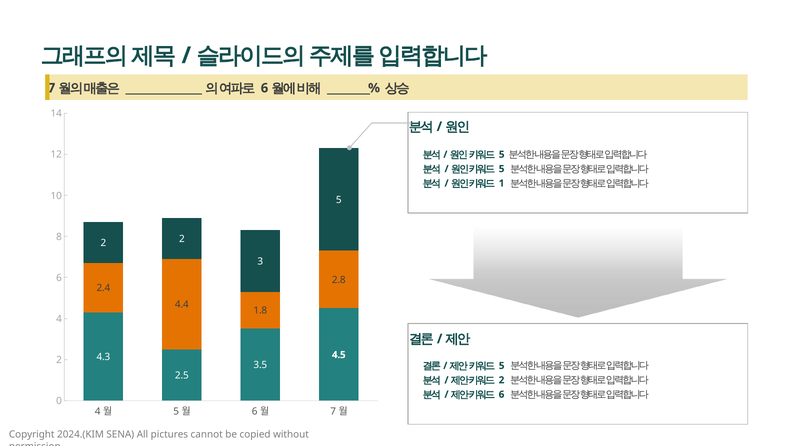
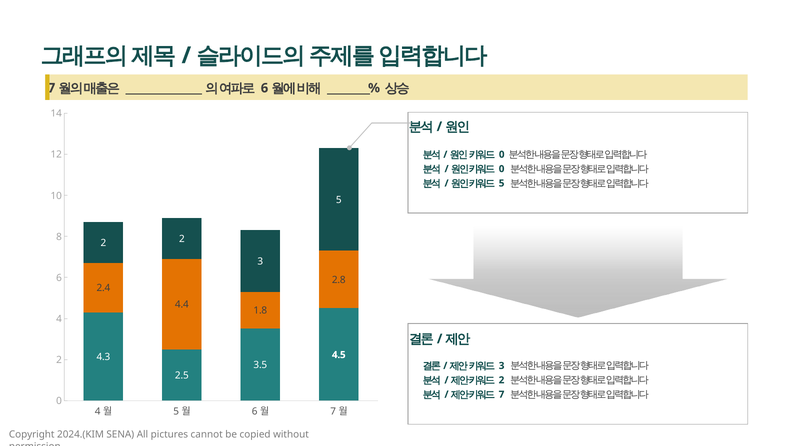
5 at (502, 155): 5 -> 0
5 at (502, 169): 5 -> 0
1 at (502, 183): 1 -> 5
5 at (502, 366): 5 -> 3
6 at (502, 395): 6 -> 7
